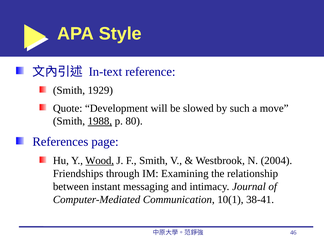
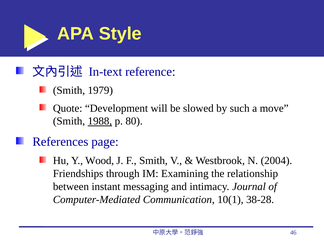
1929: 1929 -> 1979
Wood underline: present -> none
38-41: 38-41 -> 38-28
